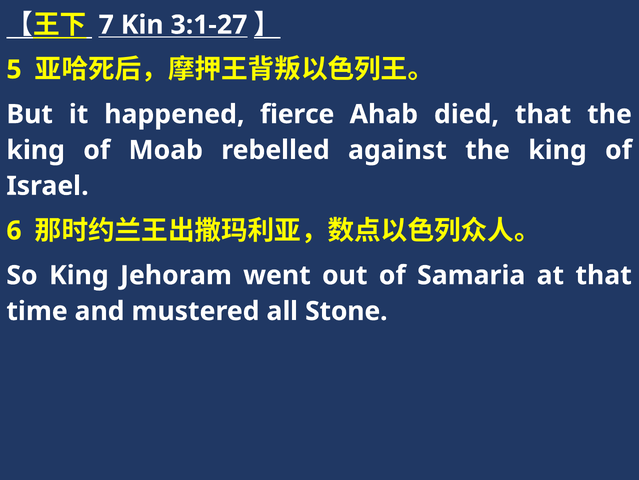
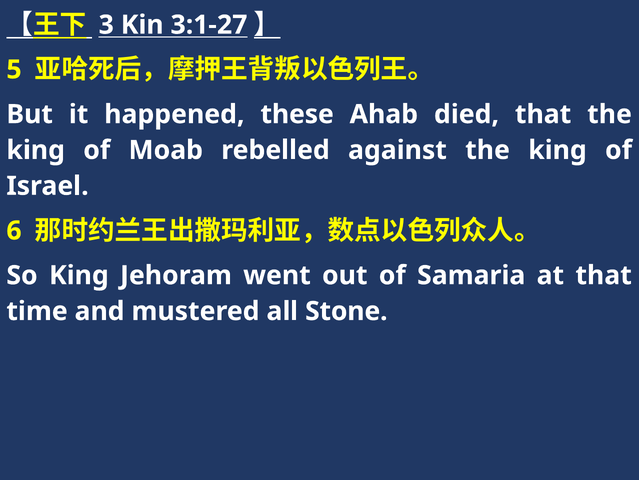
7: 7 -> 3
fierce: fierce -> these
